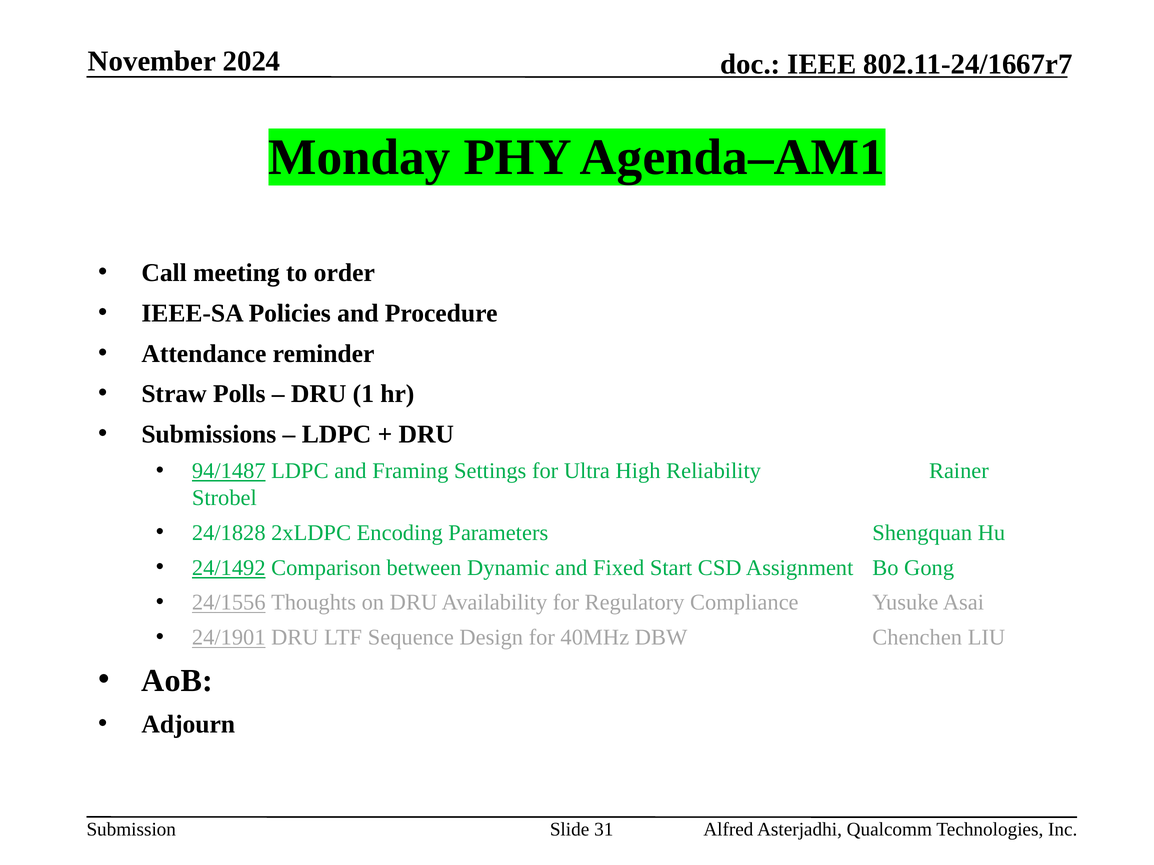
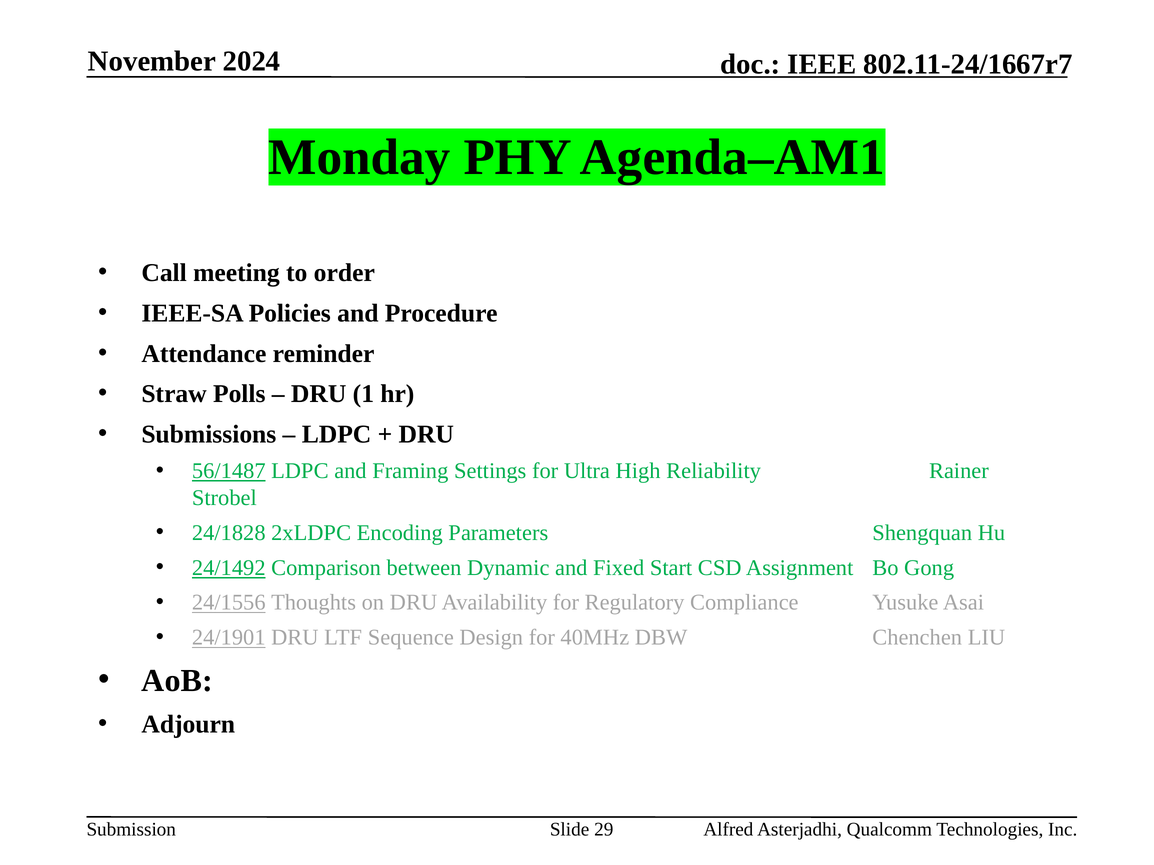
94/1487: 94/1487 -> 56/1487
31: 31 -> 29
